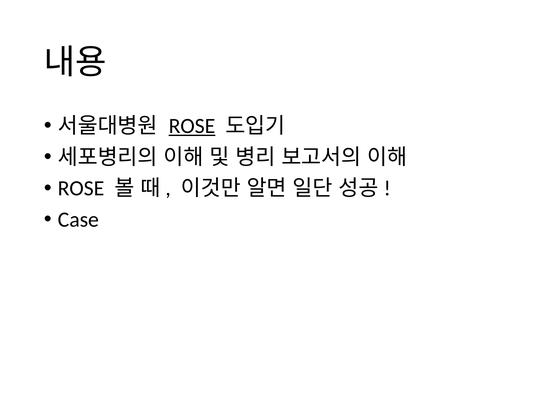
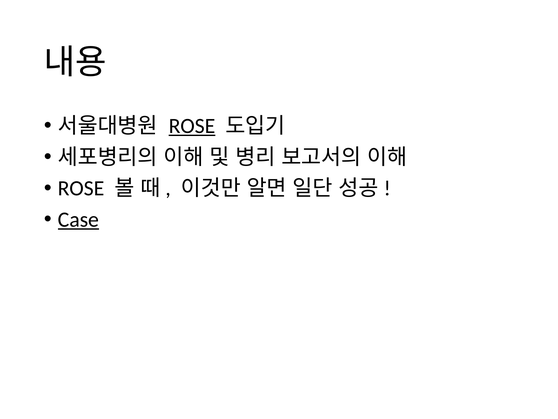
Case underline: none -> present
